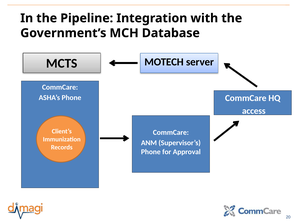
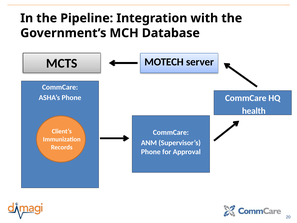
access: access -> health
